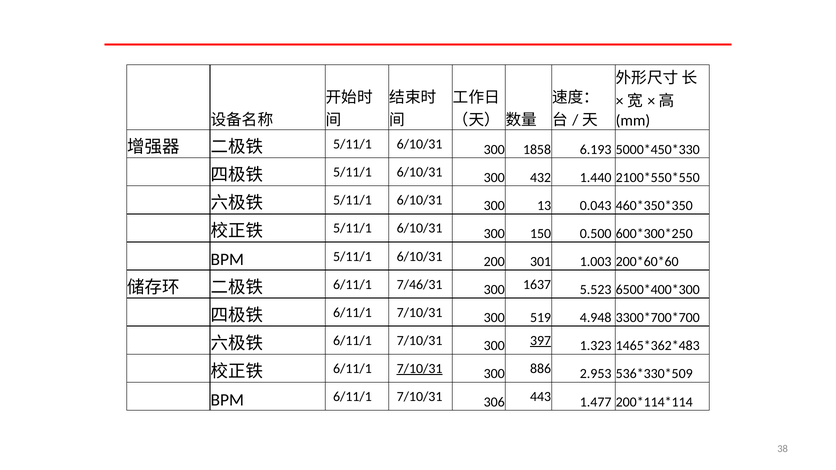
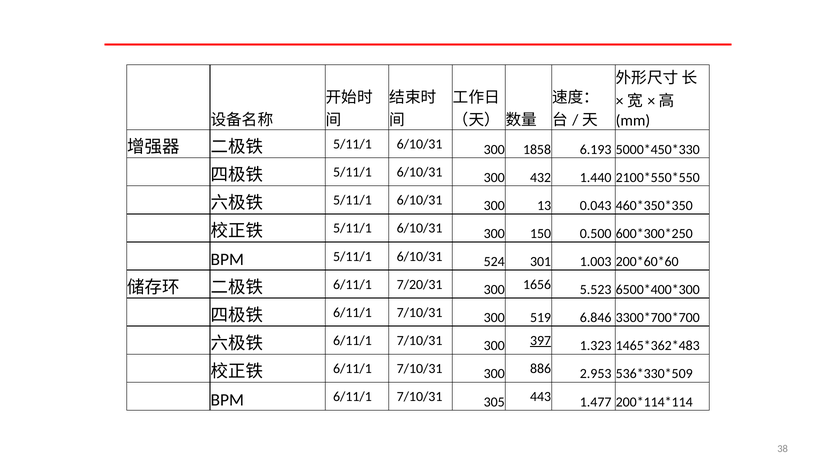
200: 200 -> 524
7/46/31: 7/46/31 -> 7/20/31
1637: 1637 -> 1656
4.948: 4.948 -> 6.846
7/10/31 at (420, 369) underline: present -> none
306: 306 -> 305
